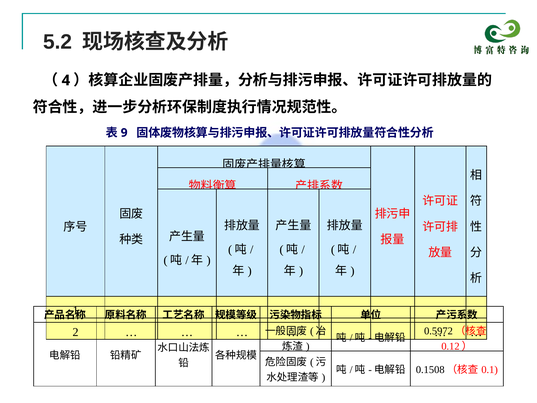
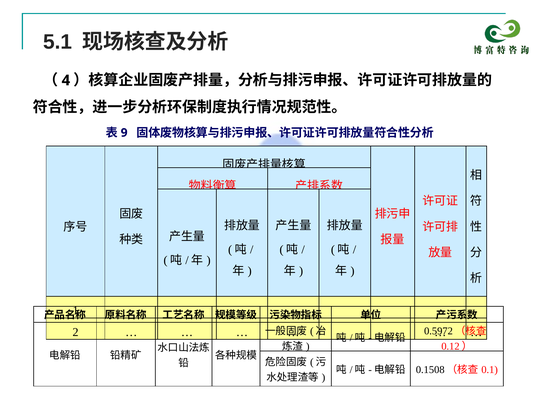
5.2: 5.2 -> 5.1
